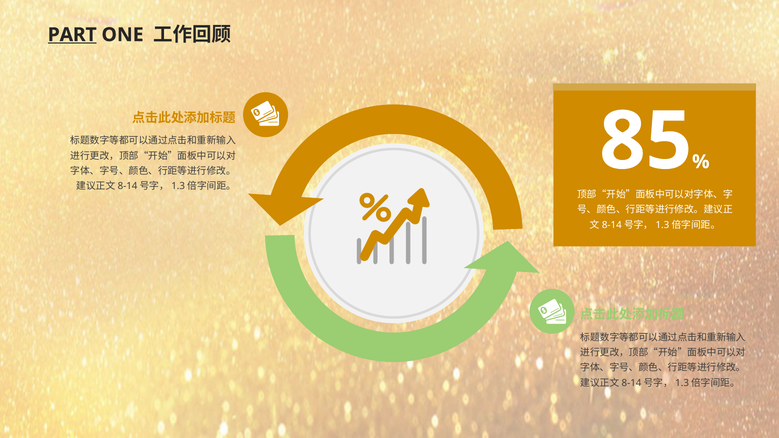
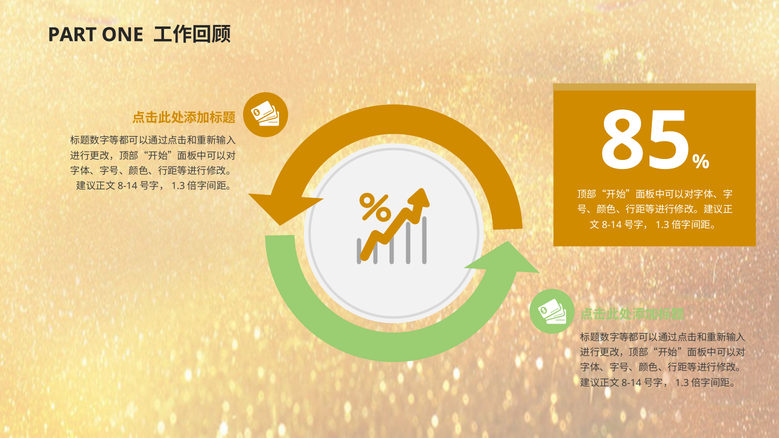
PART underline: present -> none
